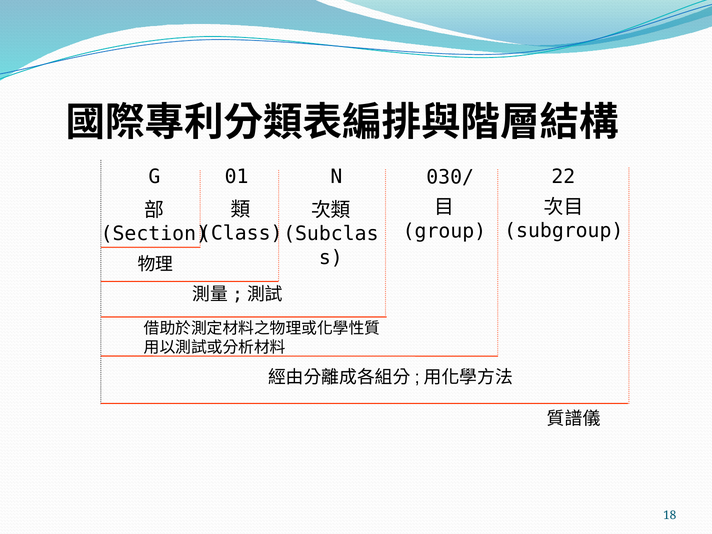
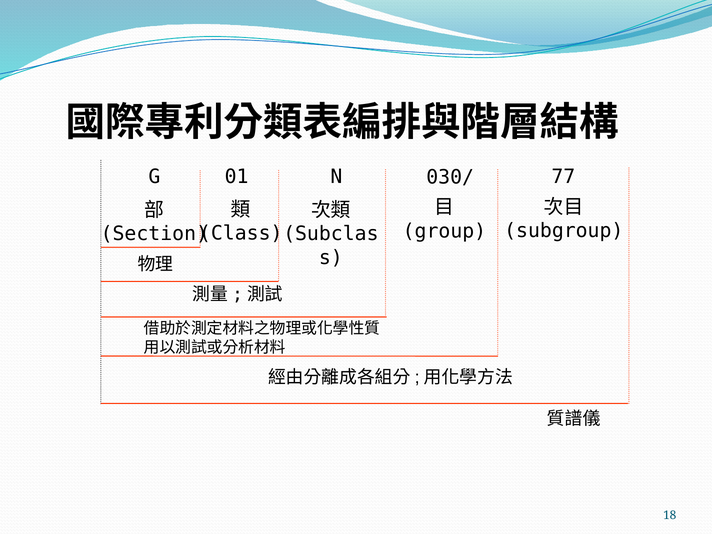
22: 22 -> 77
